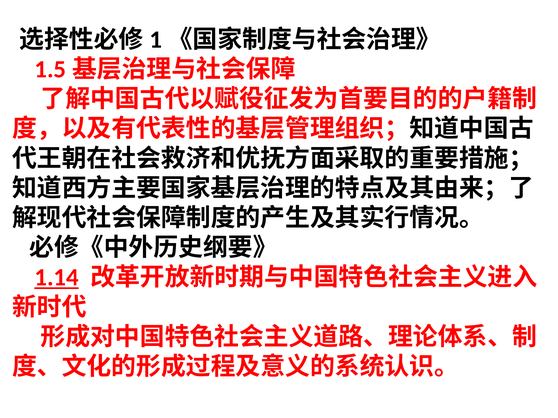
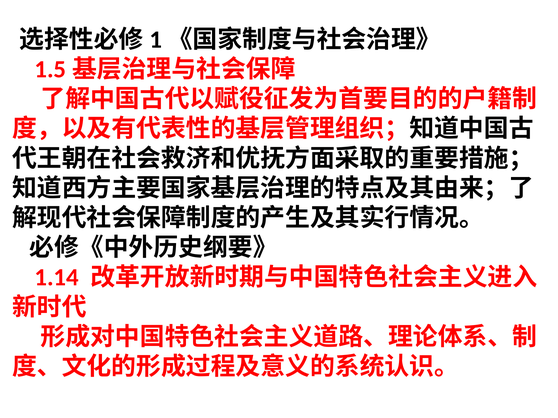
1.14 underline: present -> none
